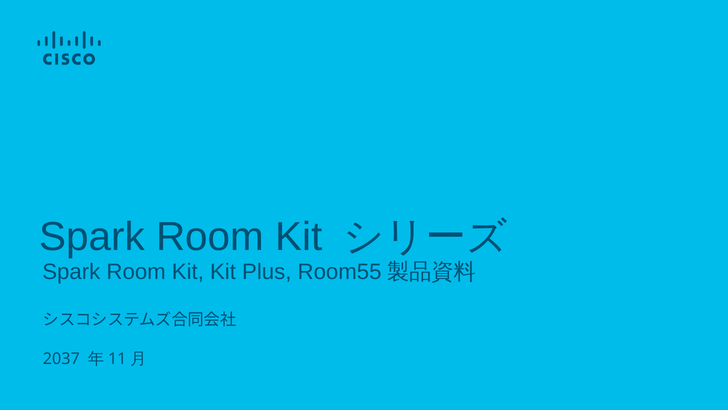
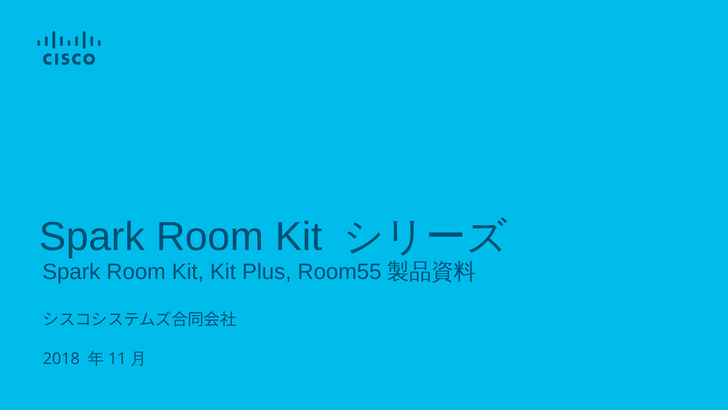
2037: 2037 -> 2018
